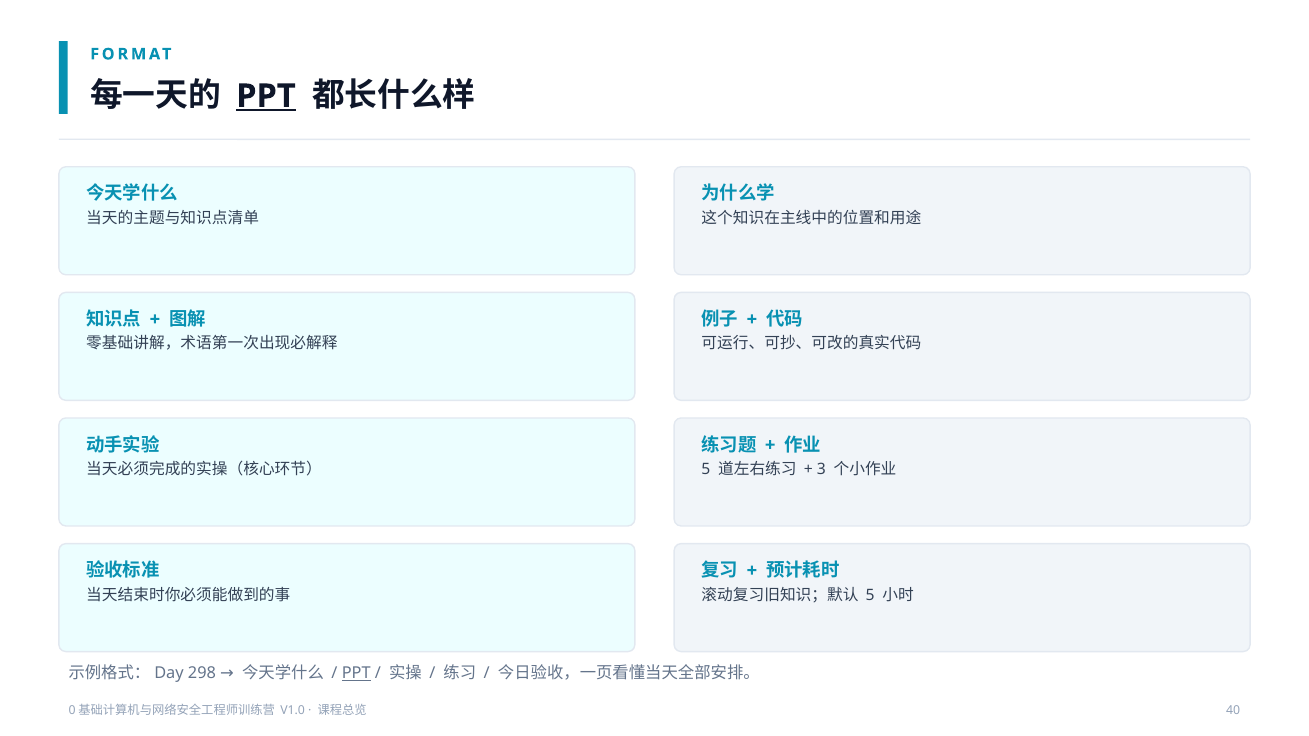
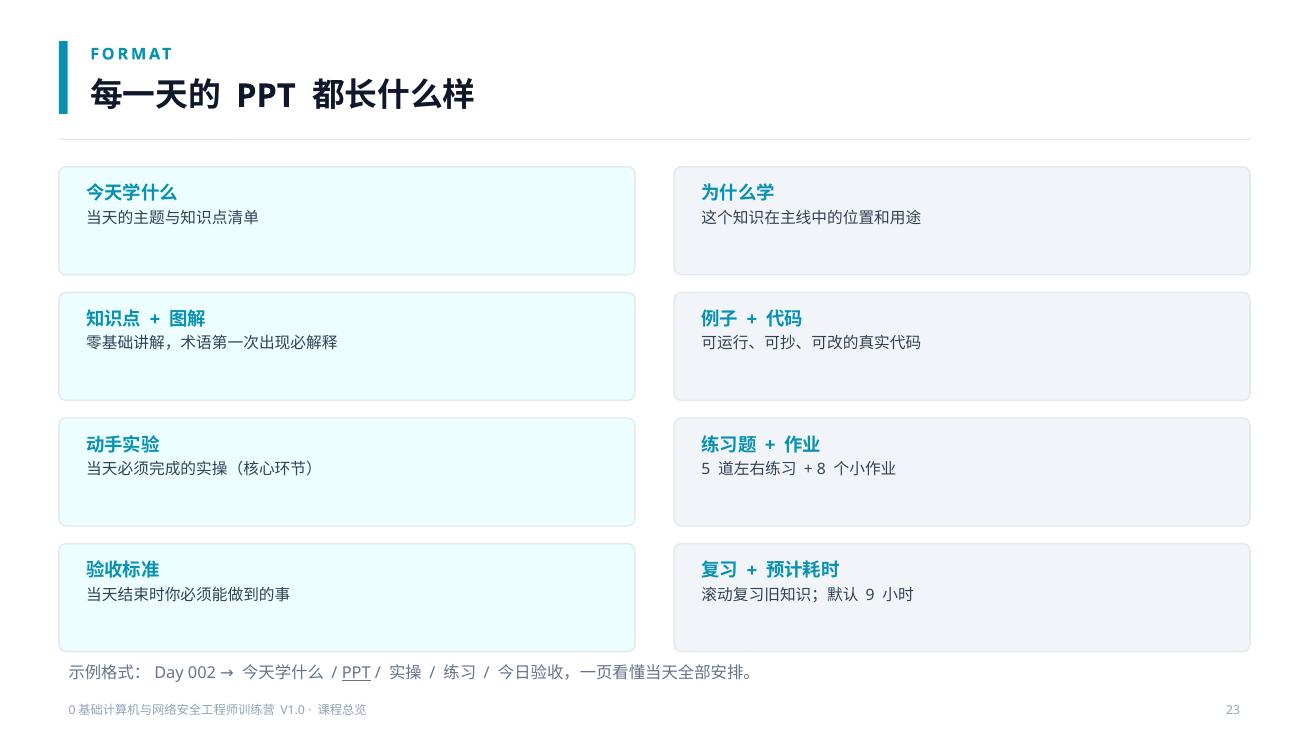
PPT at (266, 96) underline: present -> none
3: 3 -> 8
5 at (870, 595): 5 -> 9
298: 298 -> 002
40: 40 -> 23
